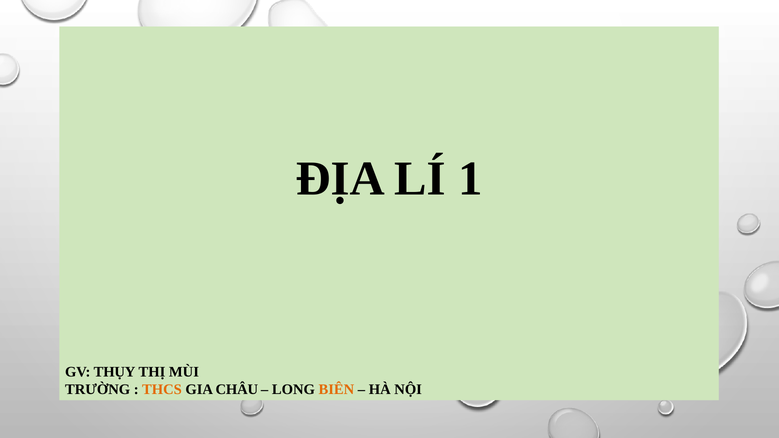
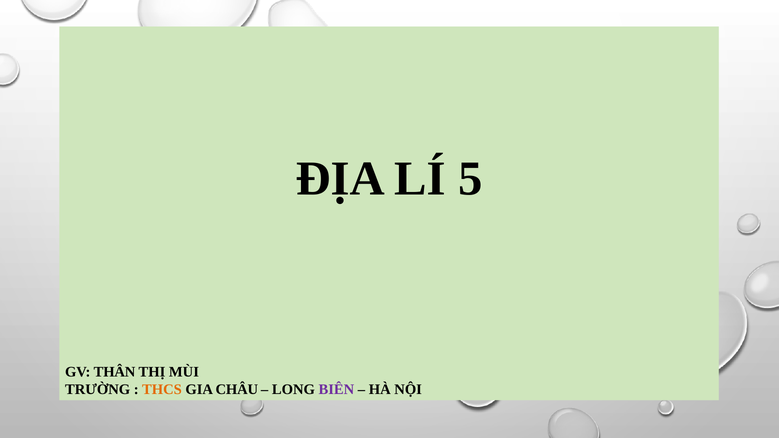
1: 1 -> 5
THỤY: THỤY -> THÂN
BIÊN colour: orange -> purple
